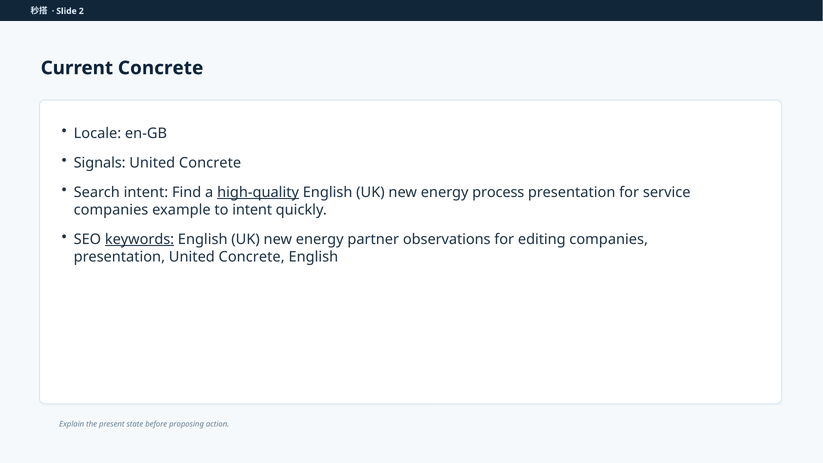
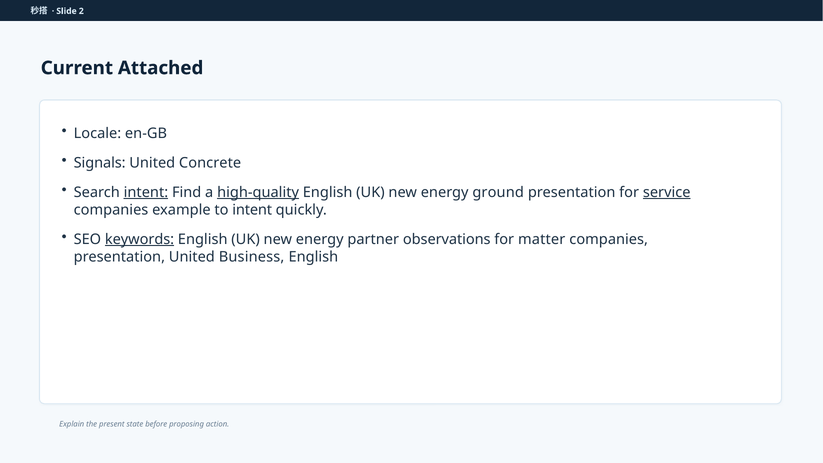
Current Concrete: Concrete -> Attached
intent at (146, 192) underline: none -> present
process: process -> ground
service underline: none -> present
editing: editing -> matter
presentation United Concrete: Concrete -> Business
